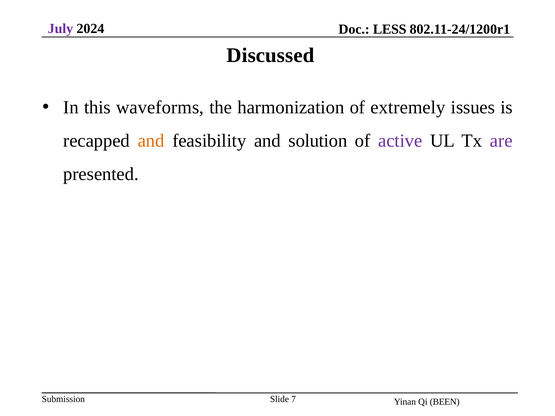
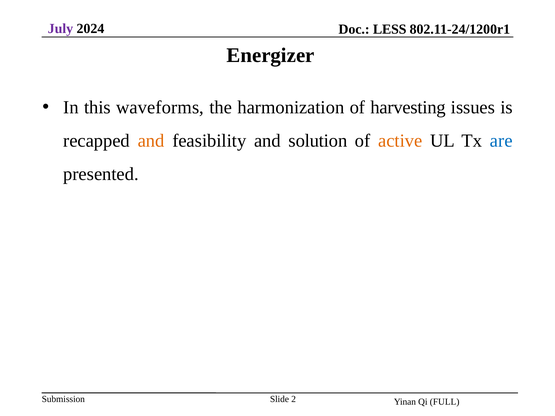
Discussed: Discussed -> Energizer
extremely: extremely -> harvesting
active colour: purple -> orange
are colour: purple -> blue
7: 7 -> 2
BEEN: BEEN -> FULL
